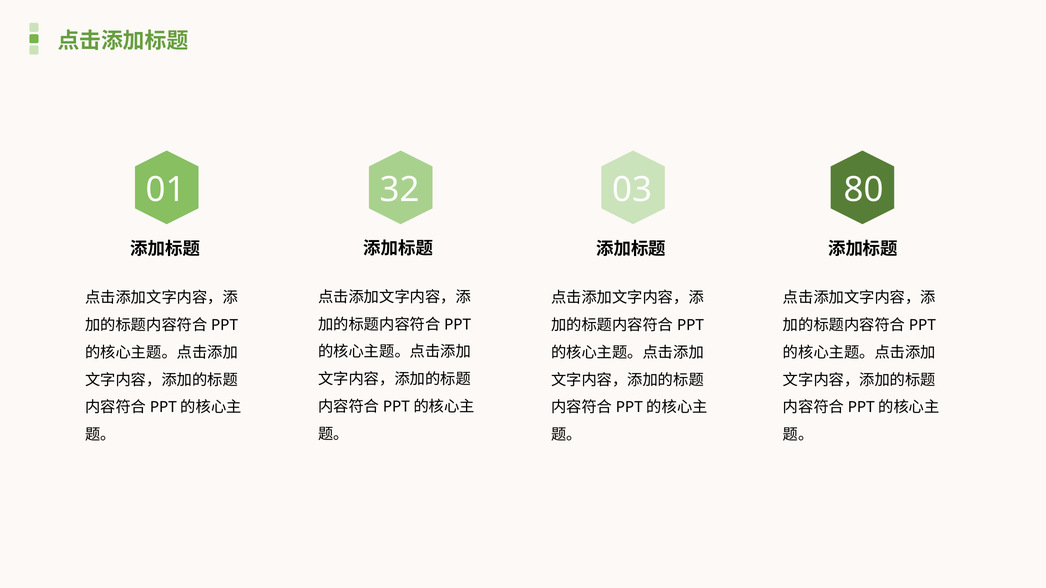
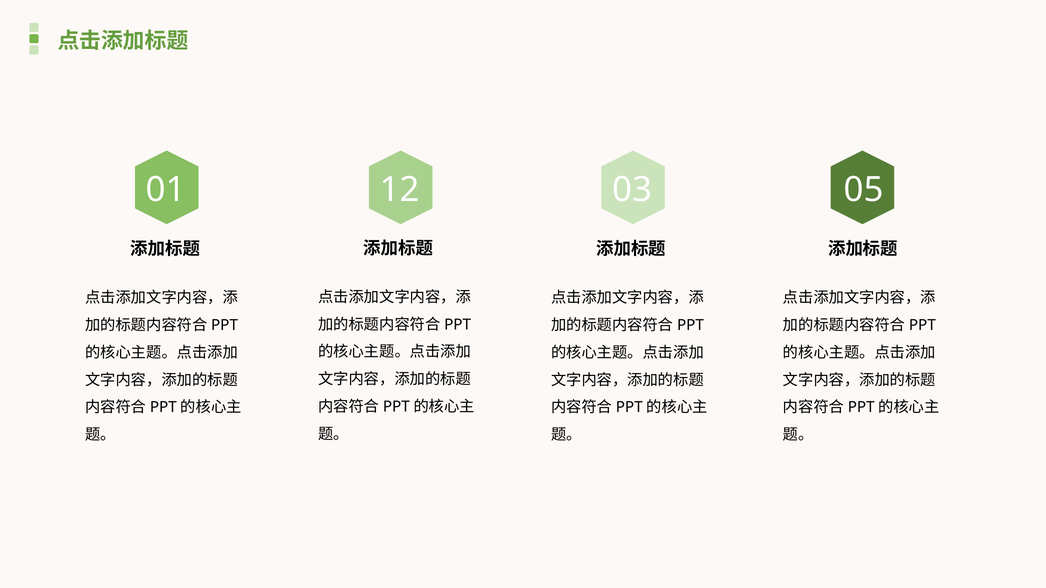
32: 32 -> 12
80: 80 -> 05
